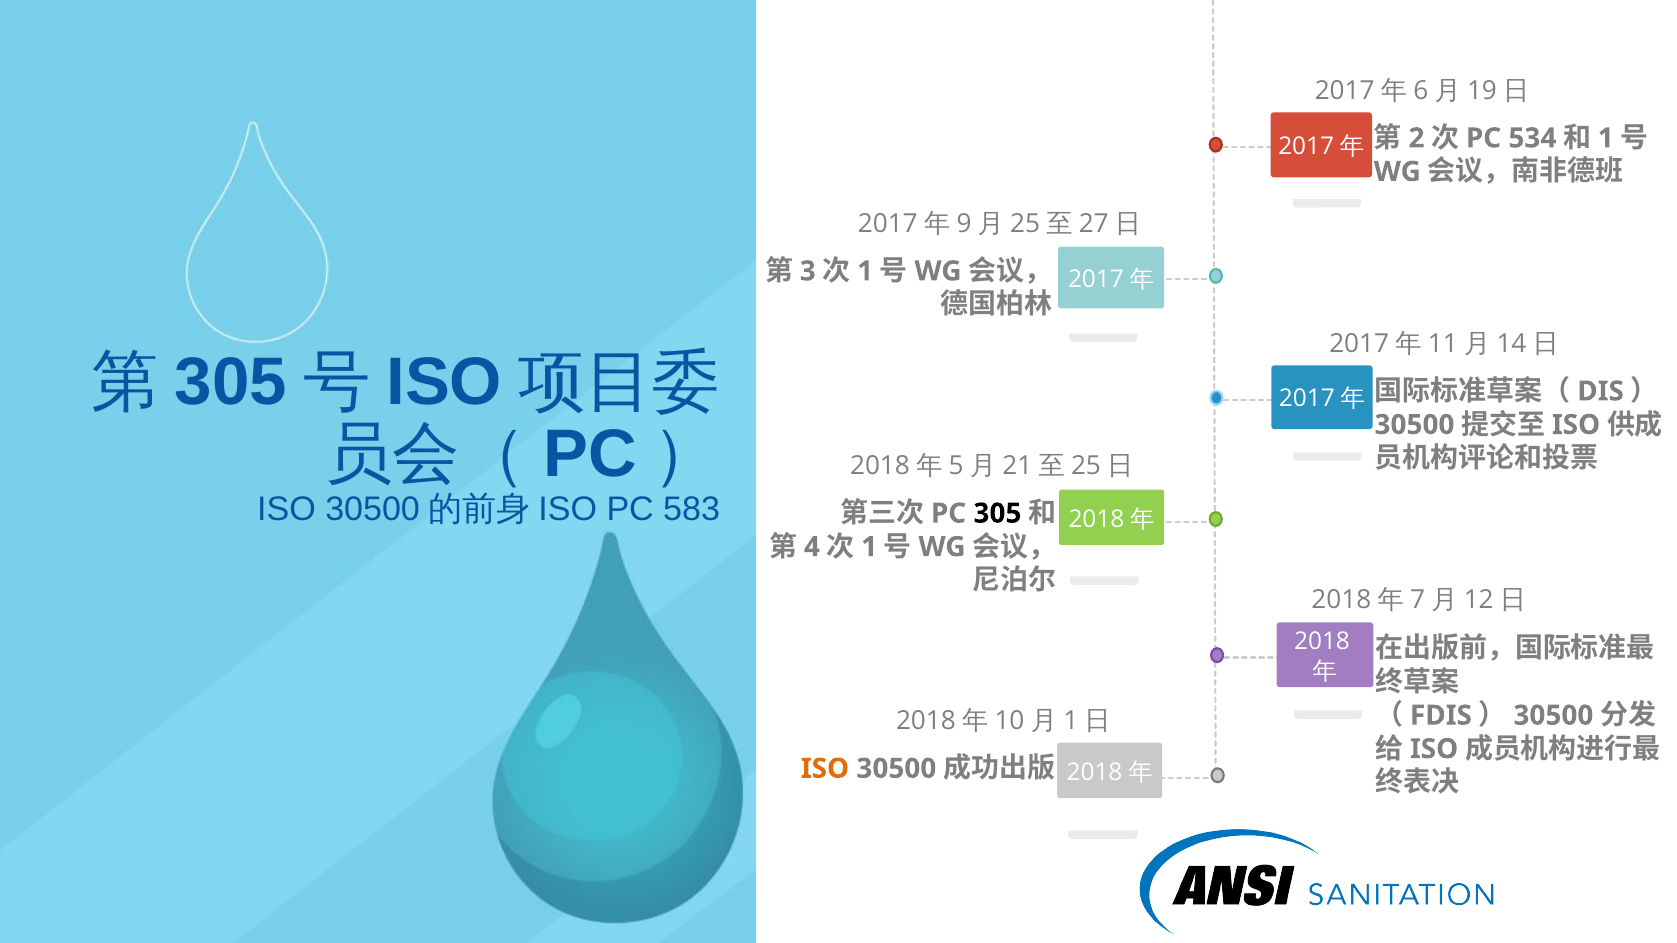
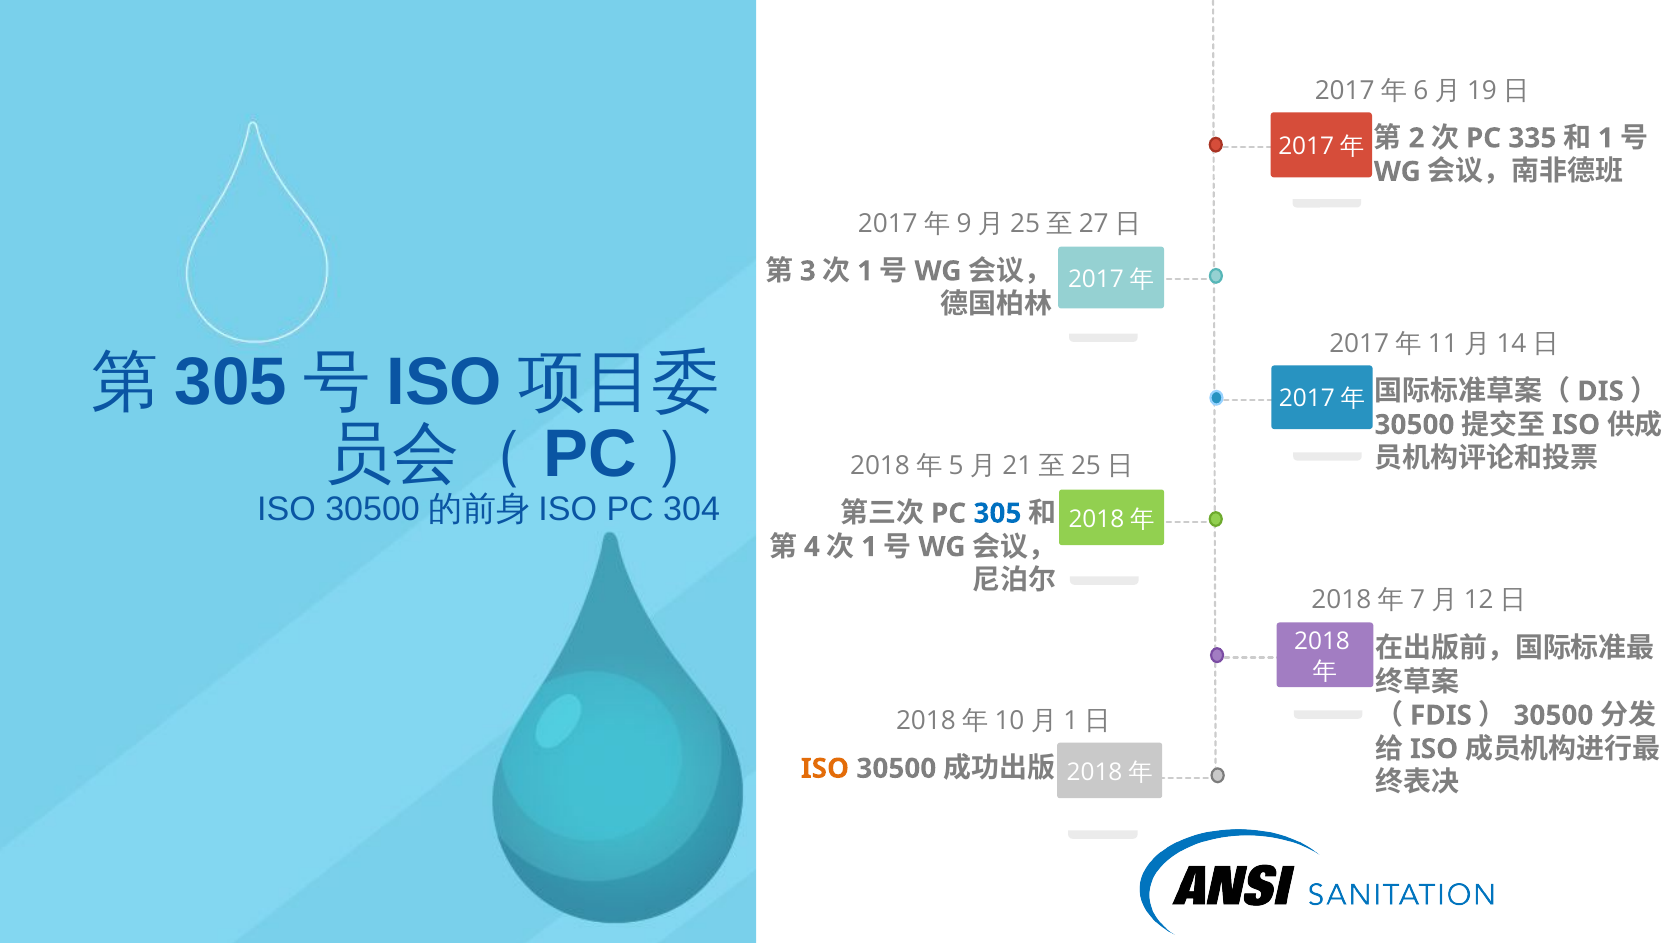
534: 534 -> 335
583: 583 -> 304
305 at (997, 514) colour: black -> blue
